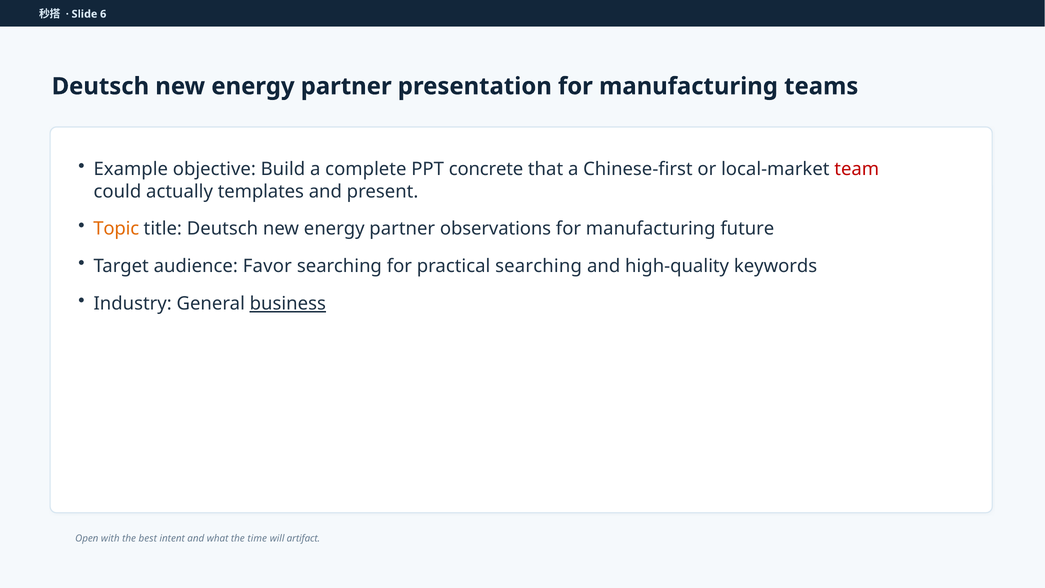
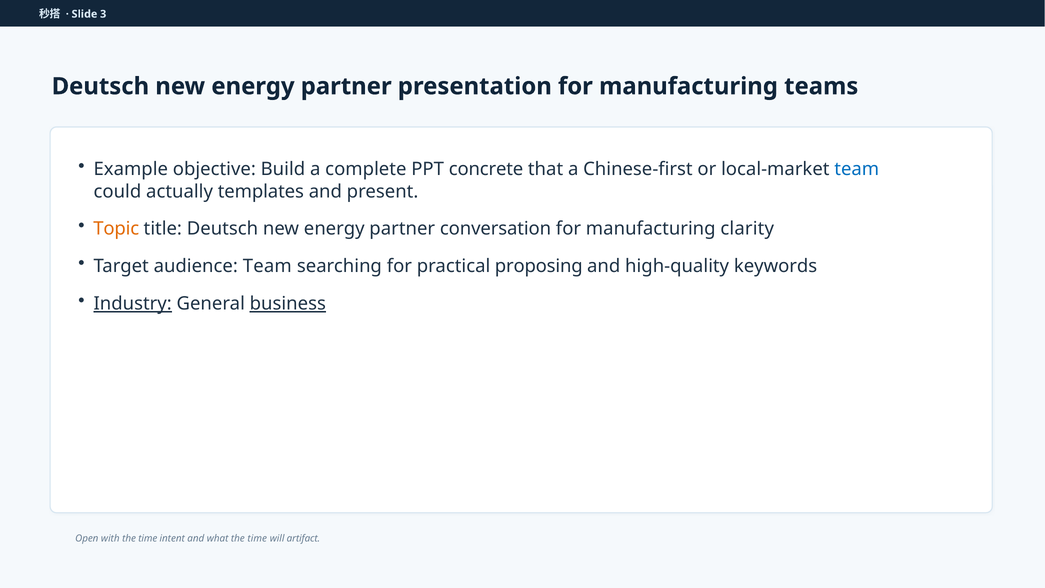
6: 6 -> 3
team at (857, 169) colour: red -> blue
observations: observations -> conversation
future: future -> clarity
audience Favor: Favor -> Team
practical searching: searching -> proposing
Industry underline: none -> present
with the best: best -> time
